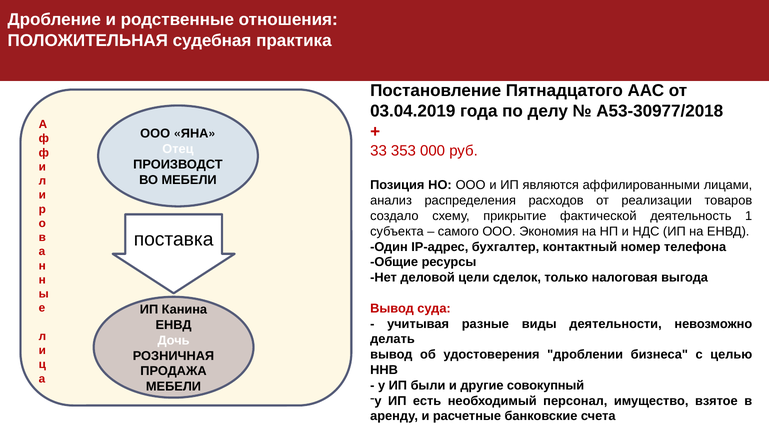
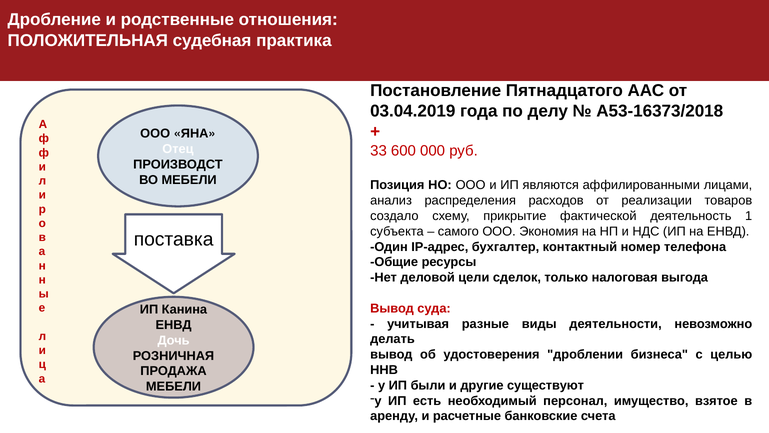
А53-30977/2018: А53-30977/2018 -> А53-16373/2018
353: 353 -> 600
совокупный: совокупный -> существуют
